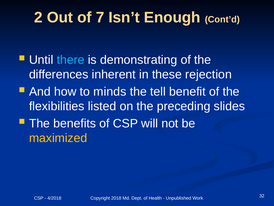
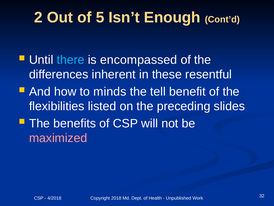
7: 7 -> 5
demonstrating: demonstrating -> encompassed
rejection: rejection -> resentful
maximized colour: yellow -> pink
